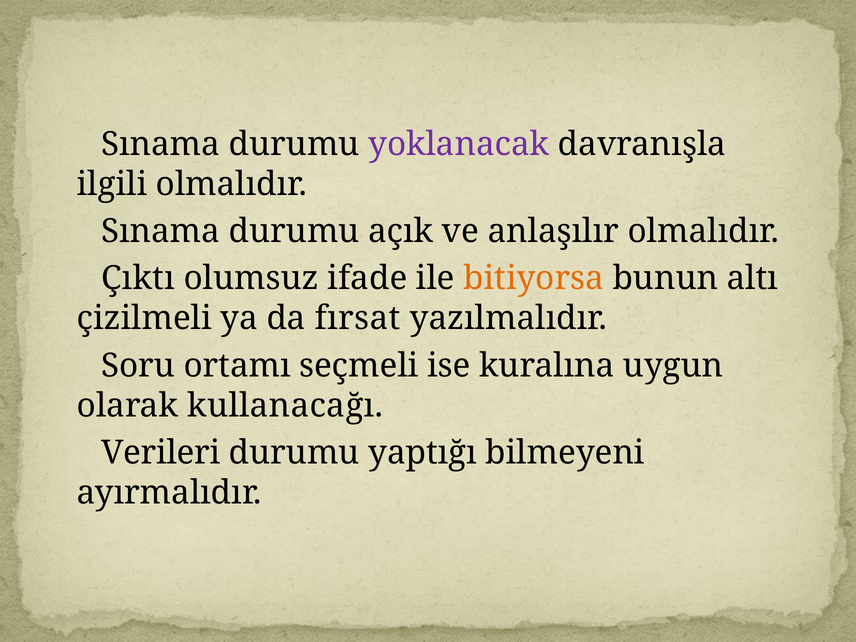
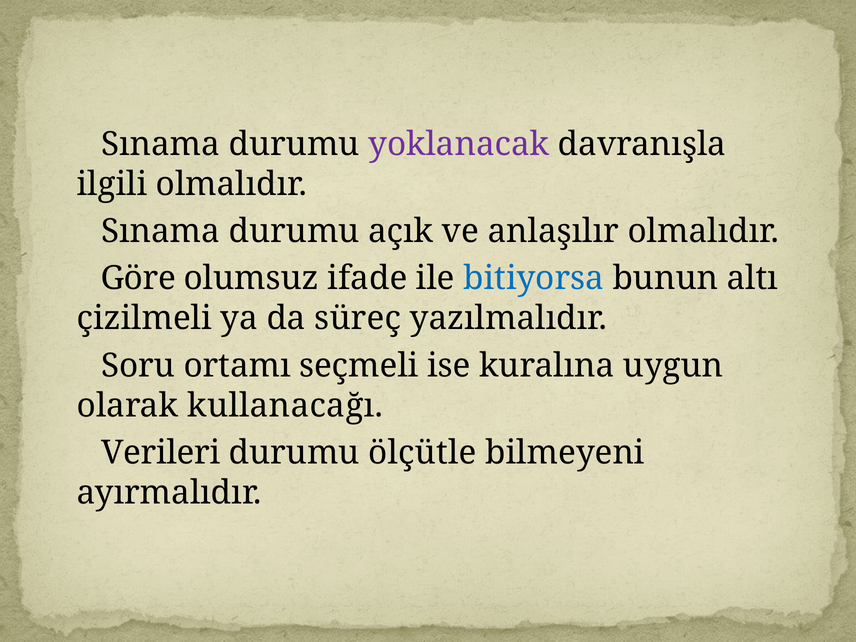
Çıktı: Çıktı -> Göre
bitiyorsa colour: orange -> blue
fırsat: fırsat -> süreç
yaptığı: yaptığı -> ölçütle
